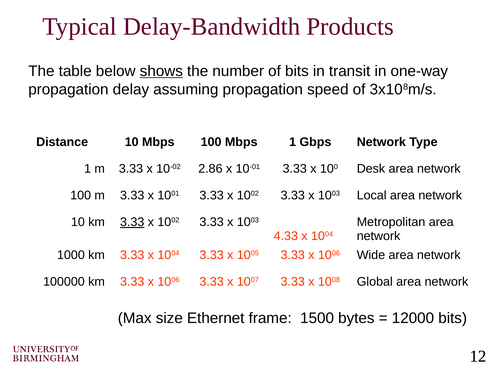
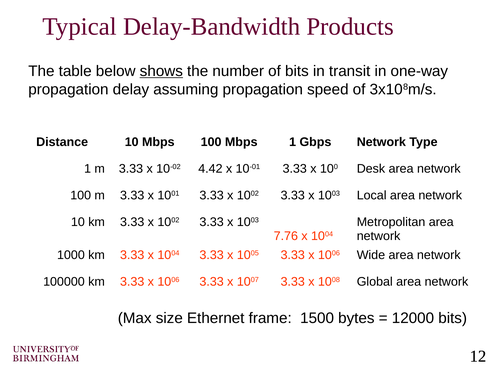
2.86: 2.86 -> 4.42
3.33 at (132, 222) underline: present -> none
4.33: 4.33 -> 7.76
